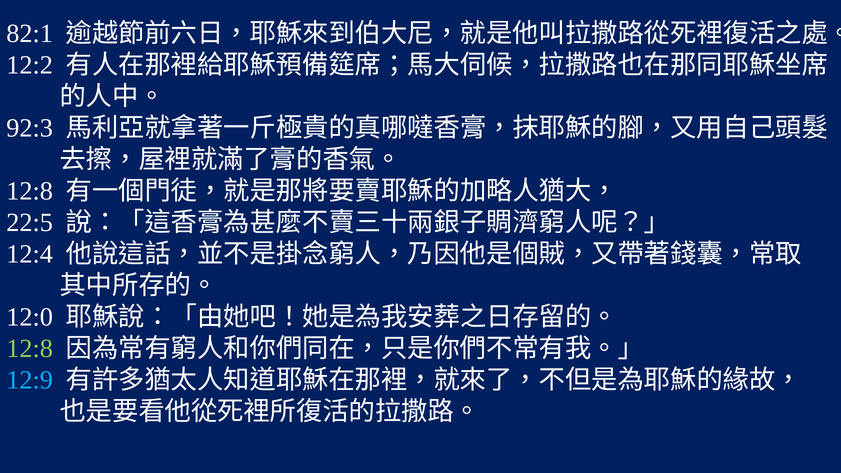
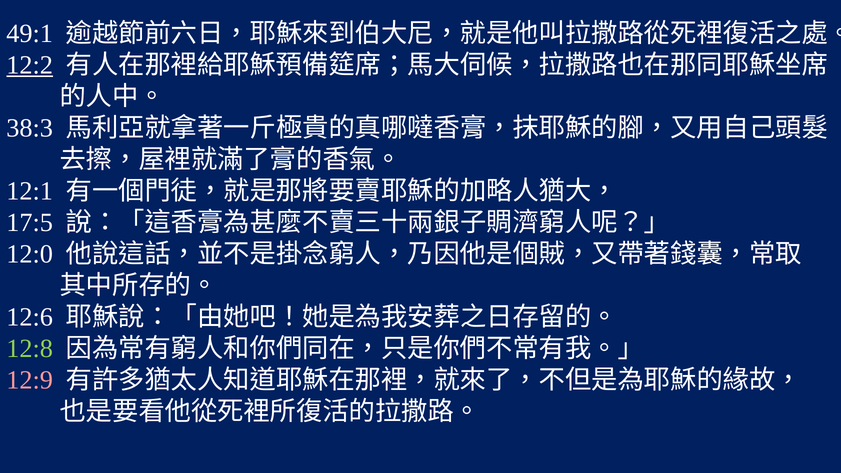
82:1: 82:1 -> 49:1
12:2 underline: none -> present
92:3: 92:3 -> 38:3
12:8 at (30, 191): 12:8 -> 12:1
22:5: 22:5 -> 17:5
12:4: 12:4 -> 12:0
12:0: 12:0 -> 12:6
12:9 colour: light blue -> pink
